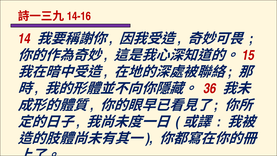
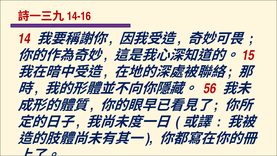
36: 36 -> 56
